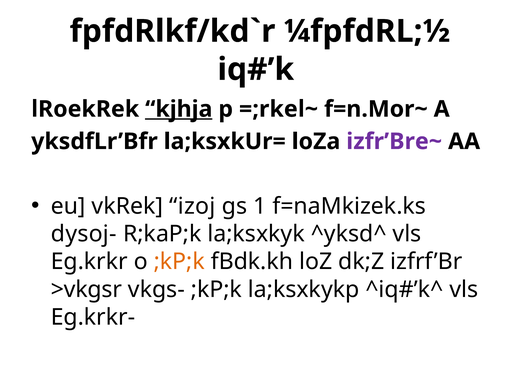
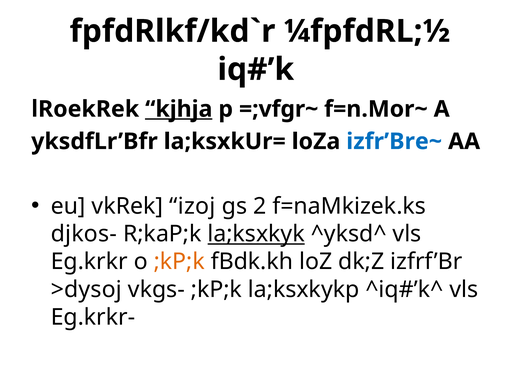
=;rkel~: =;rkel~ -> =;vfgr~
izfr’Bre~ colour: purple -> blue
1: 1 -> 2
dysoj-: dysoj- -> djkos-
la;ksxkyk underline: none -> present
>vkgsr: >vkgsr -> >dysoj
